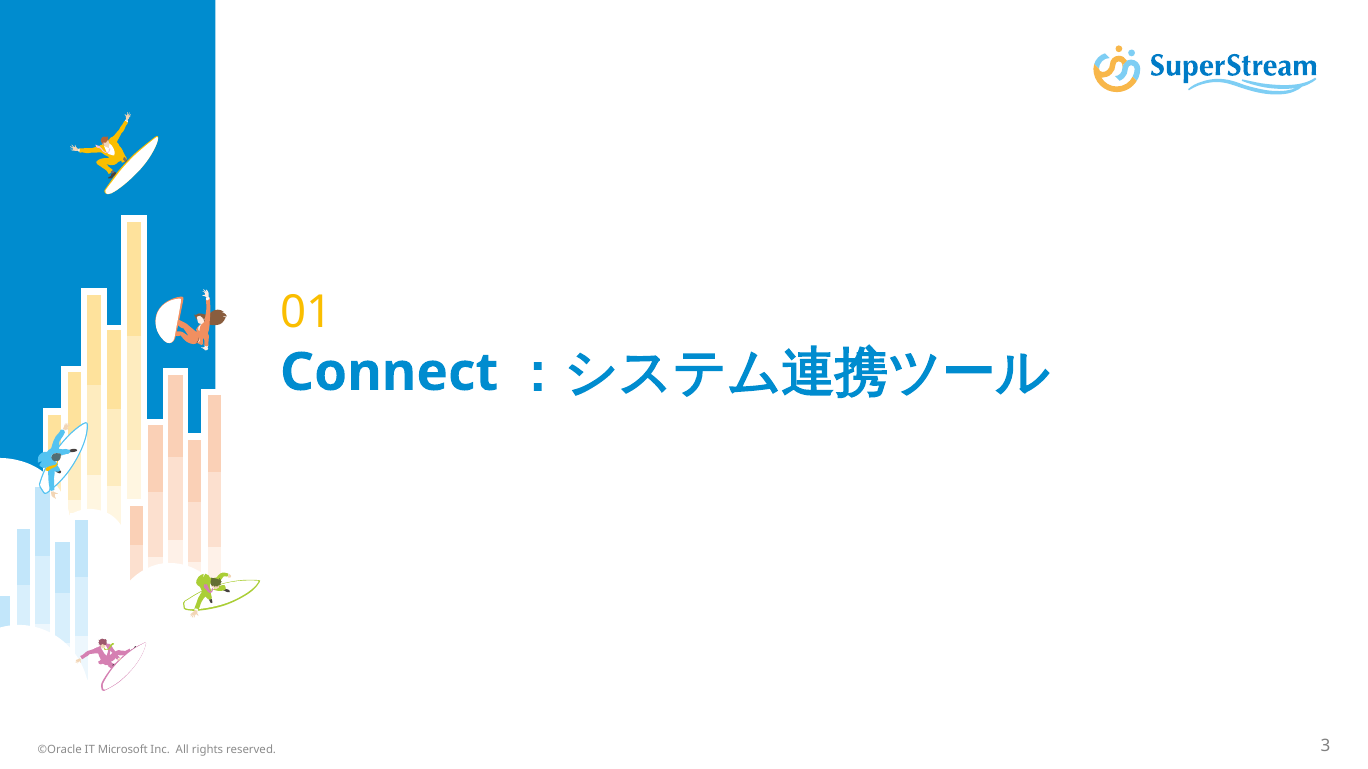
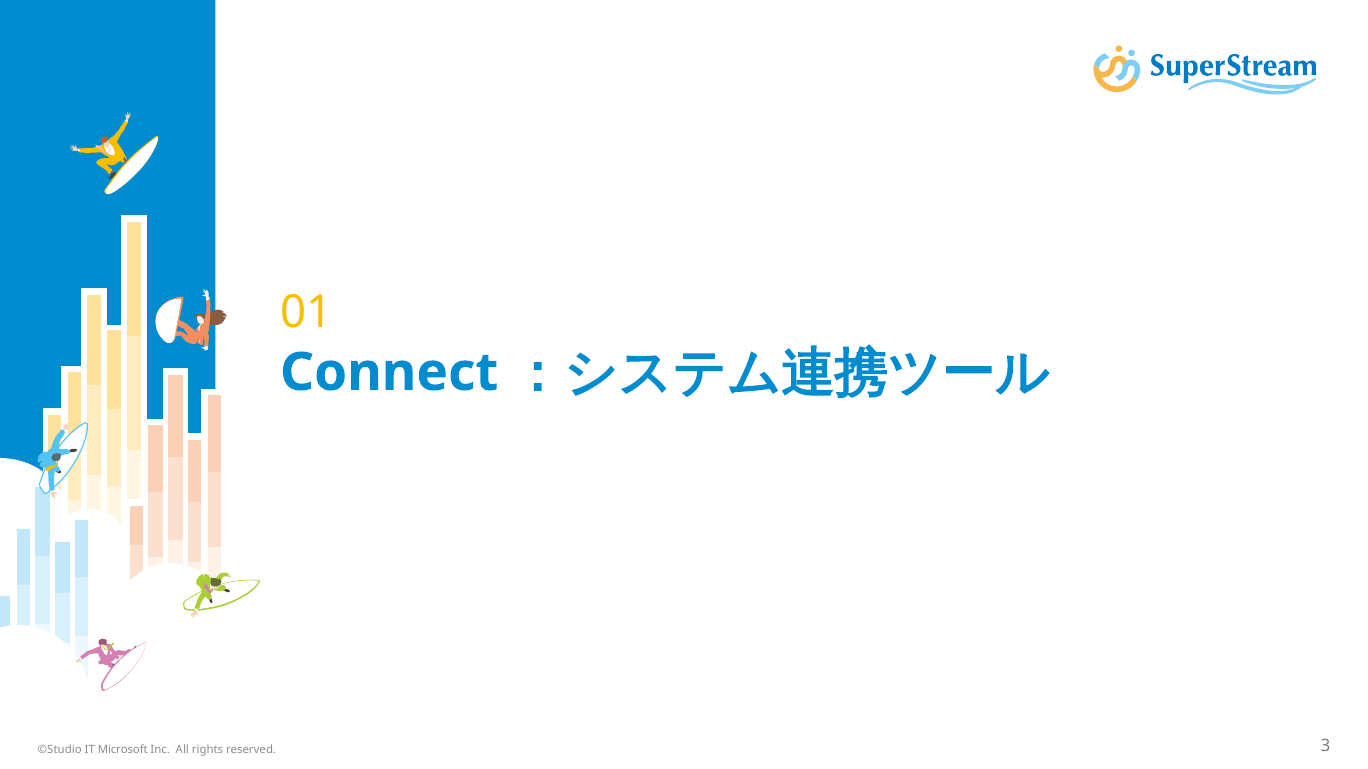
©Oracle: ©Oracle -> ©Studio
